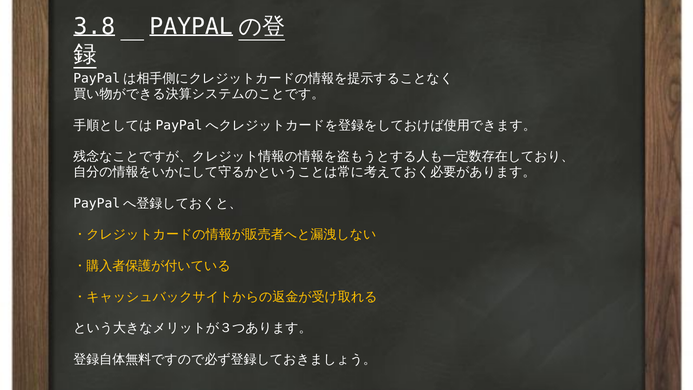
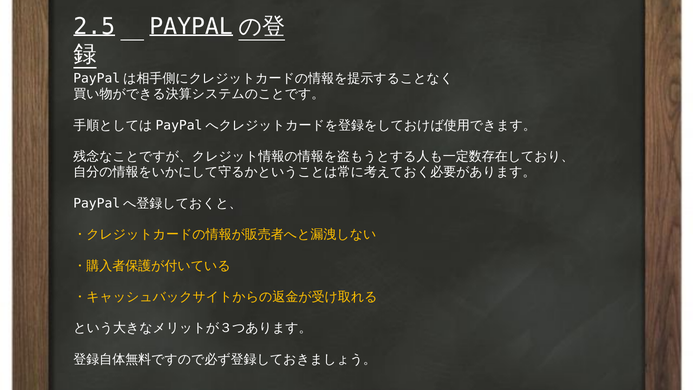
3.8: 3.8 -> 2.5
